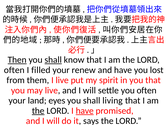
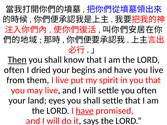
shall at (53, 60) underline: present -> none
filled: filled -> dried
renew: renew -> begins
you lost: lost -> live
shall living: living -> settle
the at (38, 111) underline: present -> none
